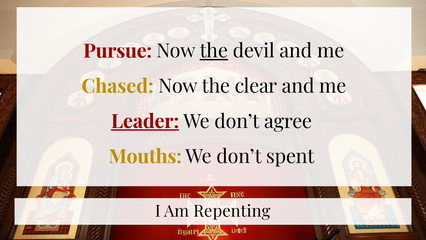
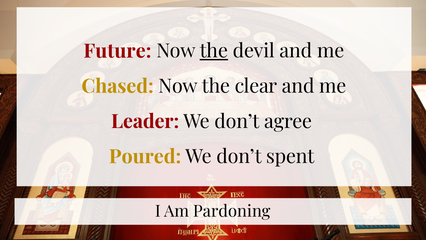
Pursue: Pursue -> Future
Leader underline: present -> none
Mouths: Mouths -> Poured
Repenting: Repenting -> Pardoning
